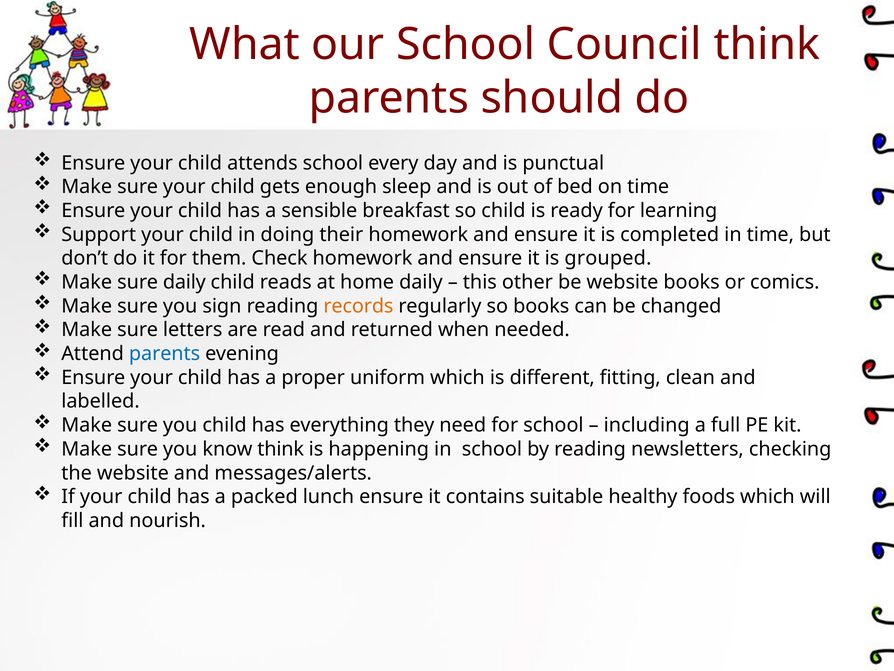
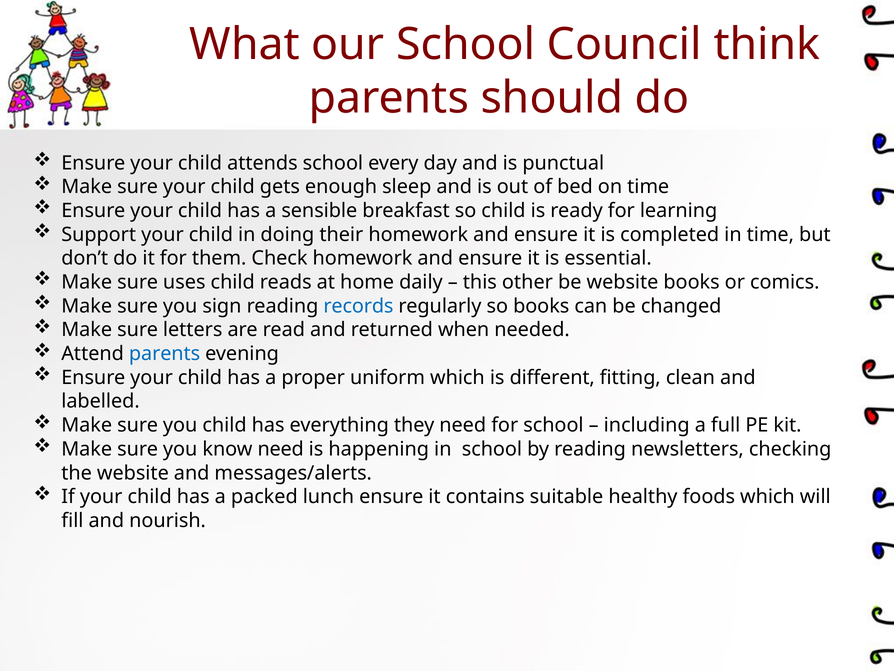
grouped: grouped -> essential
sure daily: daily -> uses
records colour: orange -> blue
know think: think -> need
